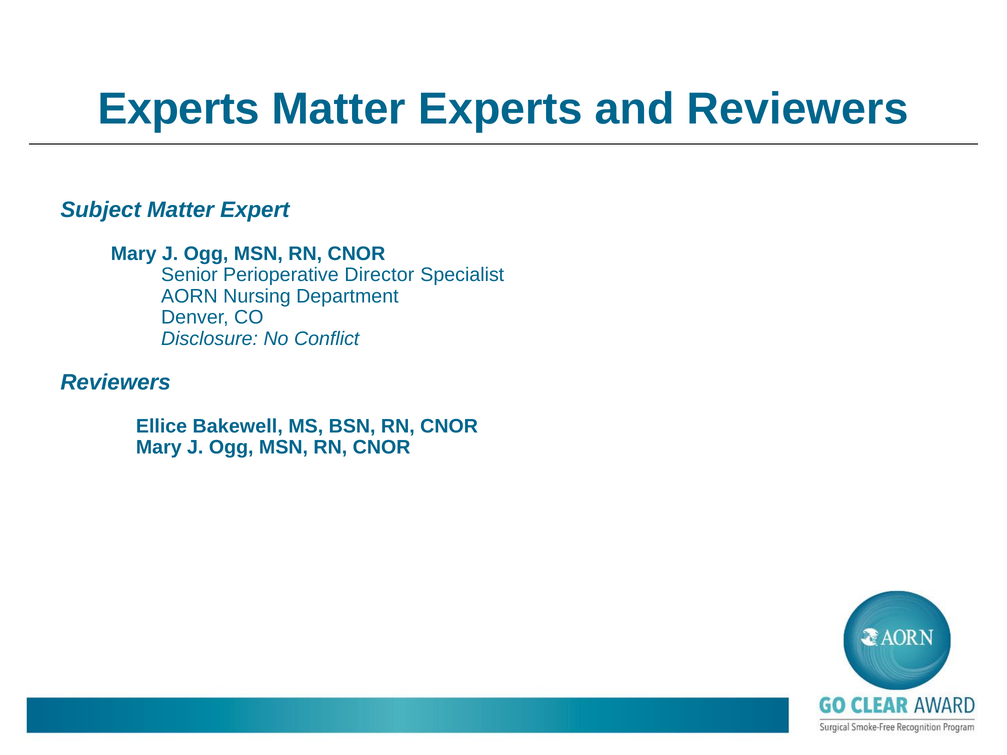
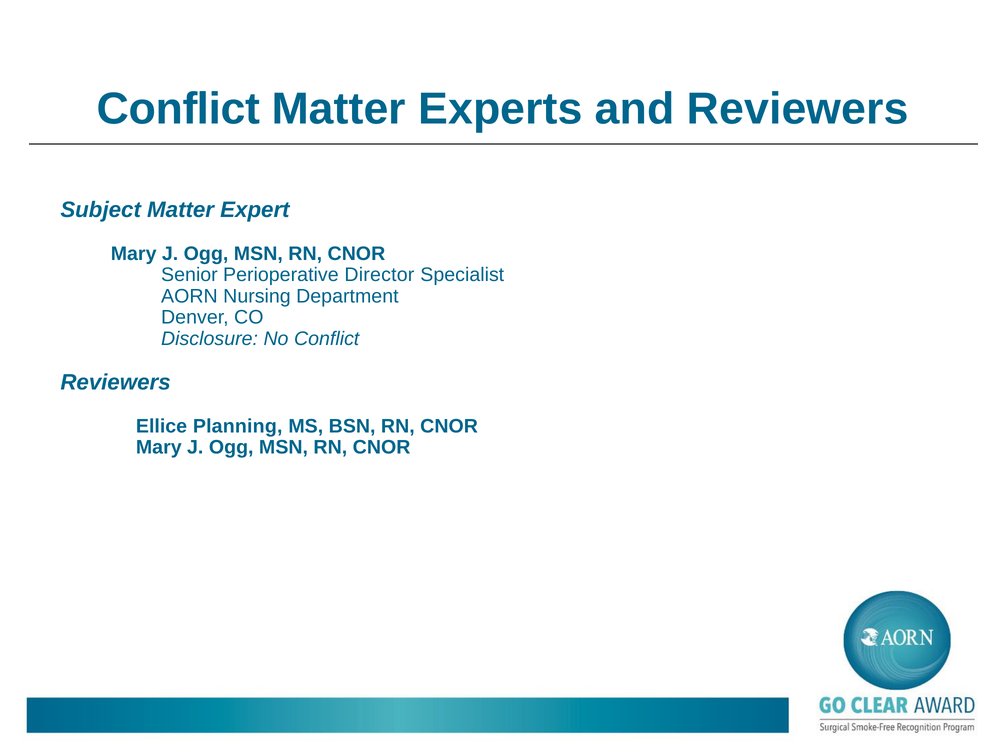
Experts at (179, 109): Experts -> Conflict
Bakewell: Bakewell -> Planning
